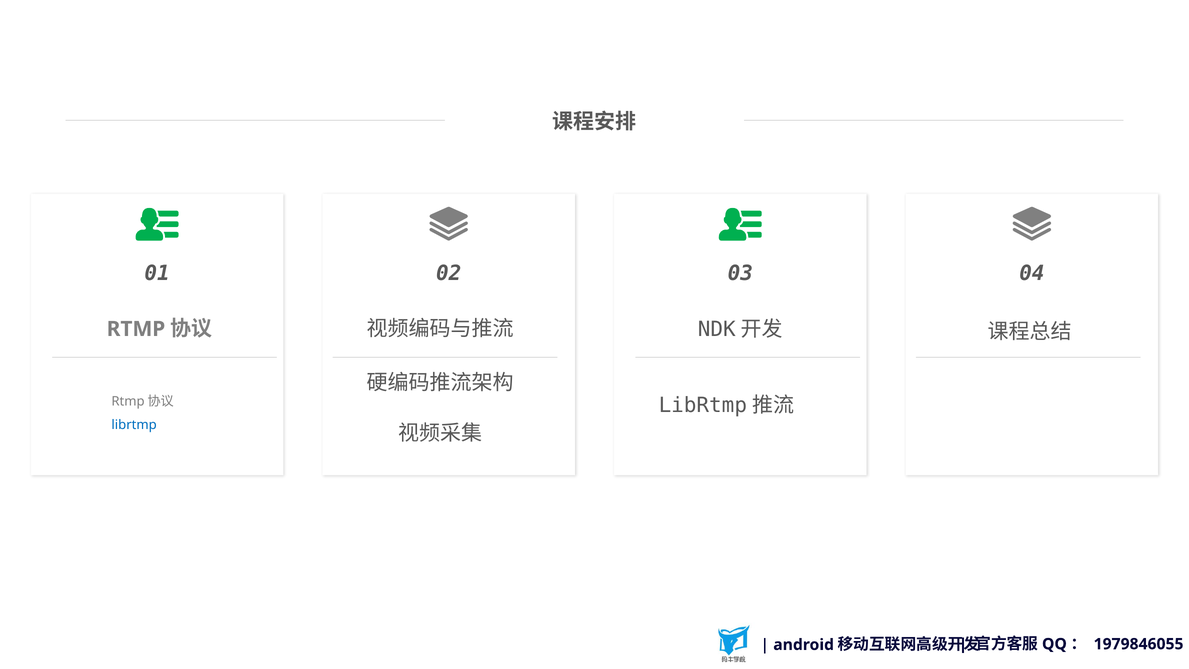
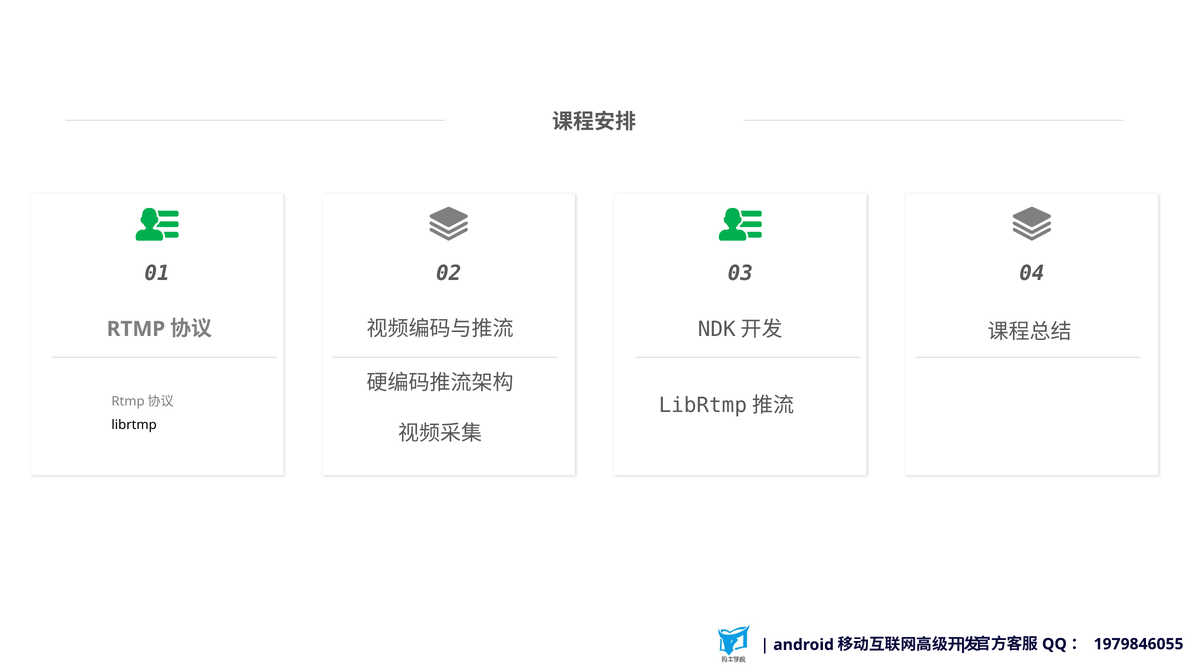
librtmp colour: blue -> black
